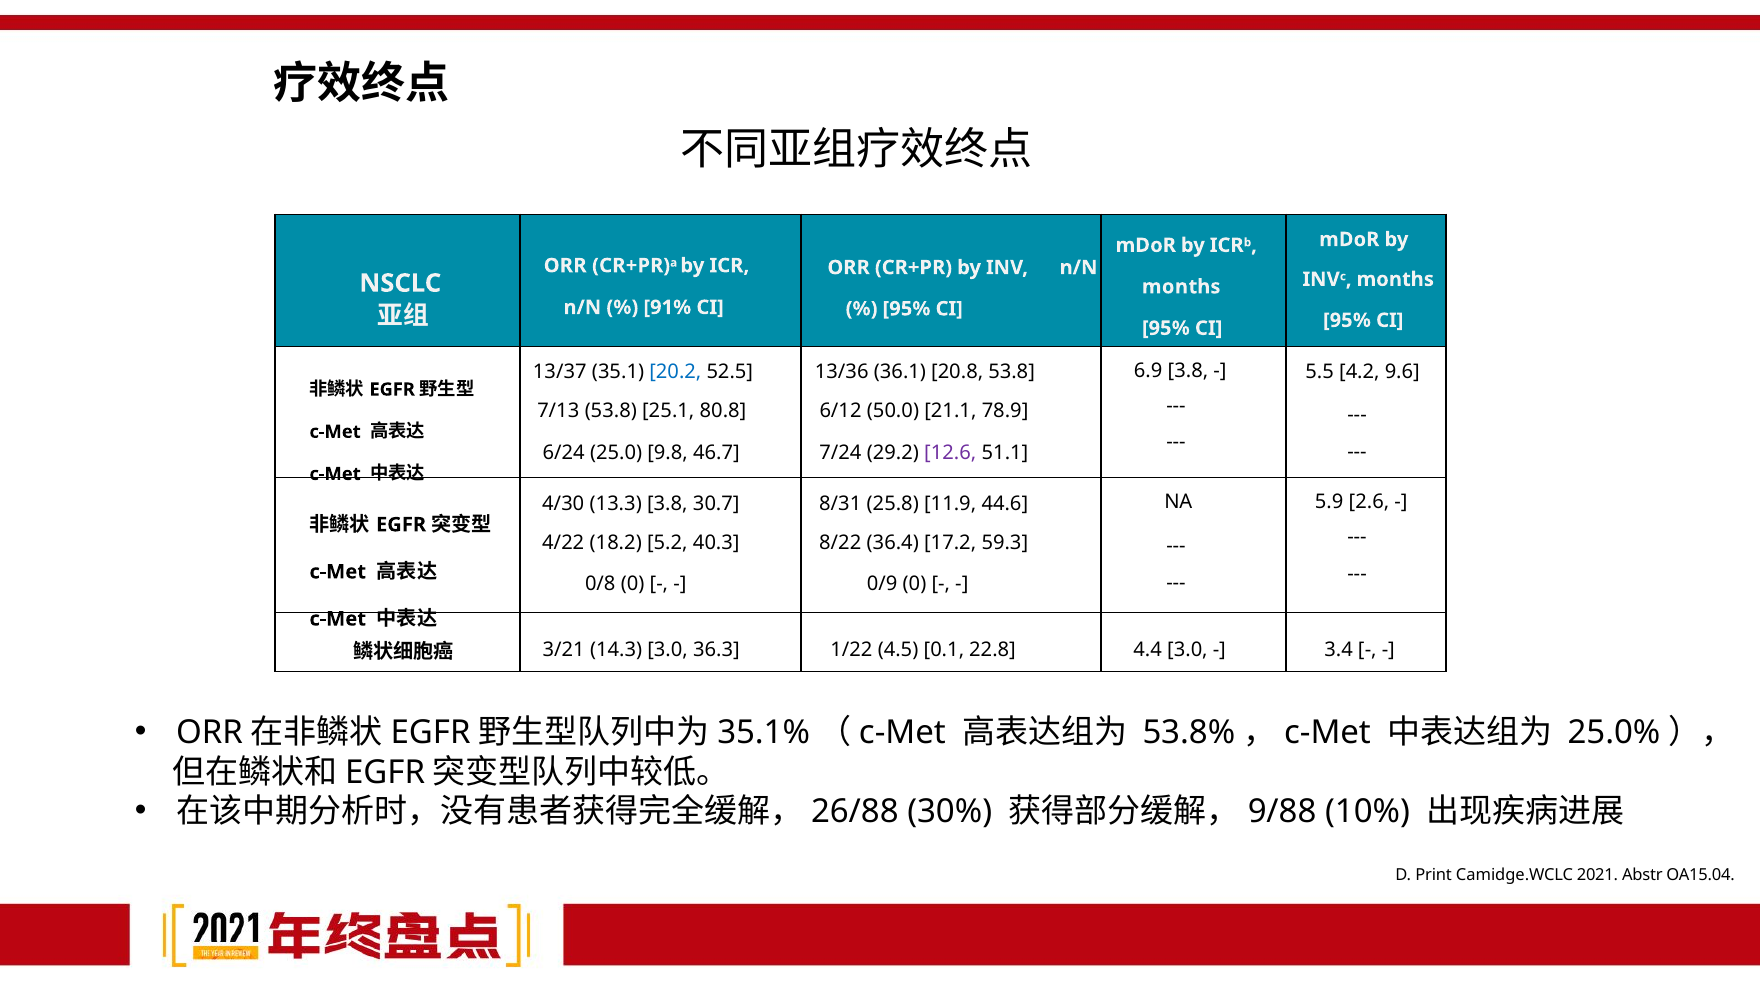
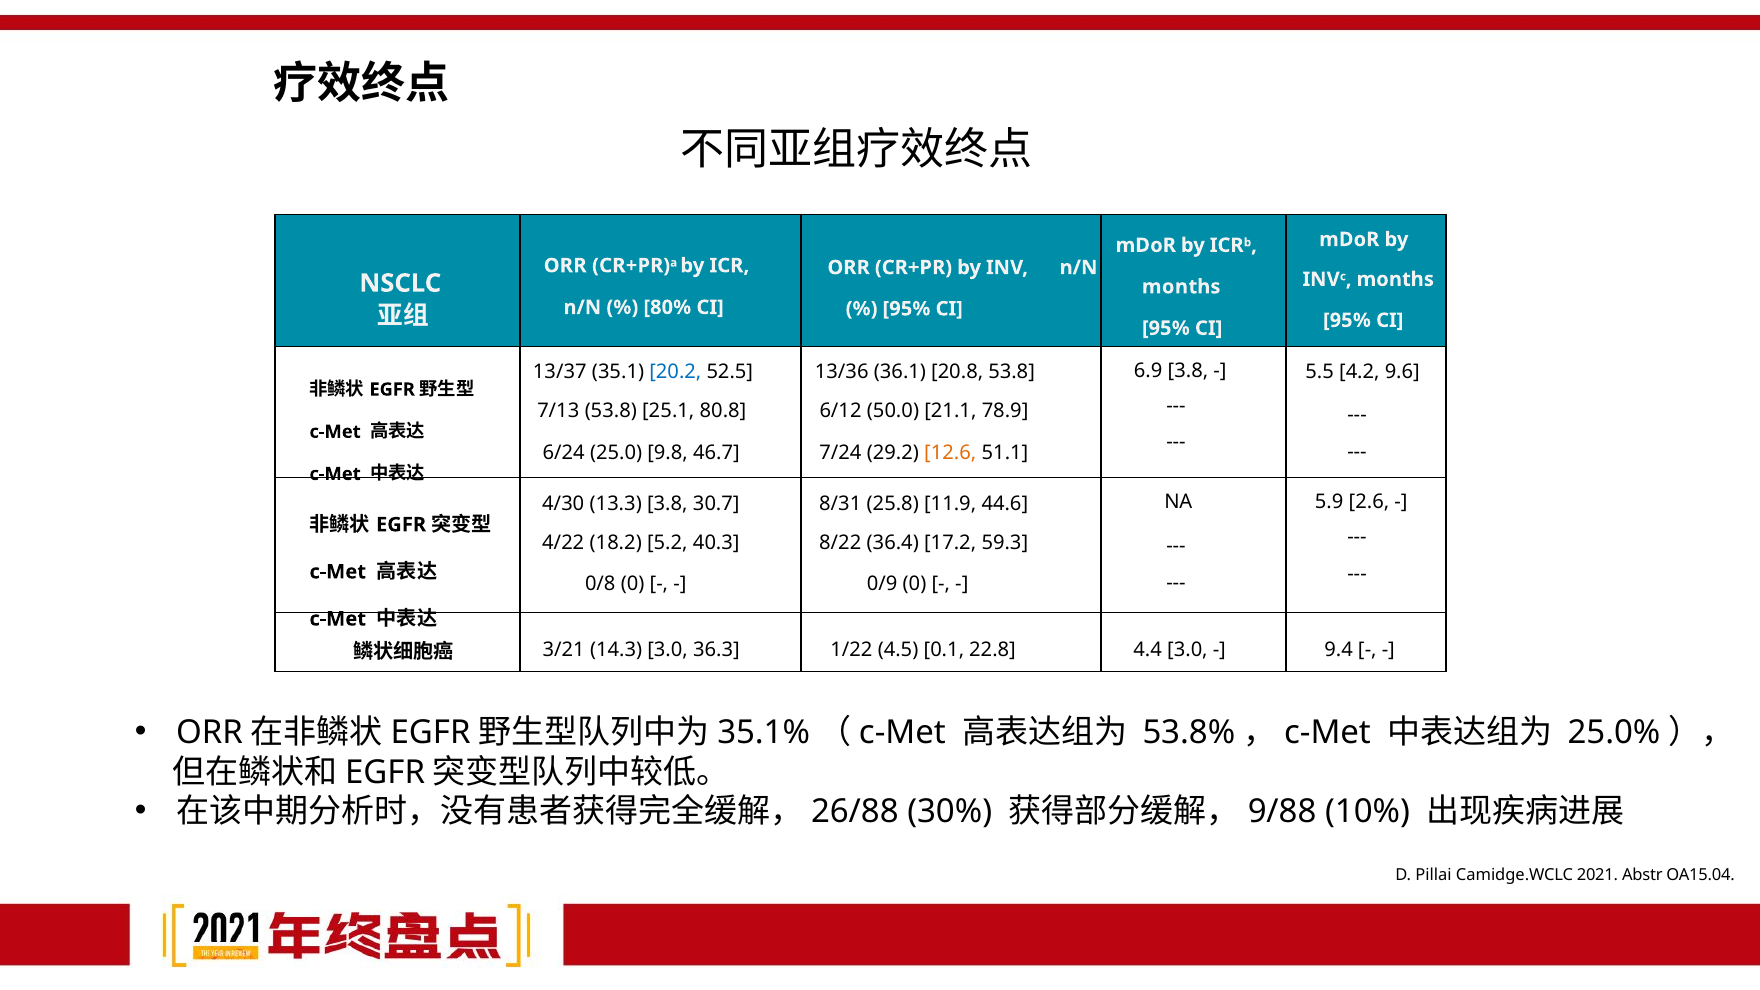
91%: 91% -> 80%
12.6 colour: purple -> orange
3.4: 3.4 -> 9.4
Print: Print -> Pillai
